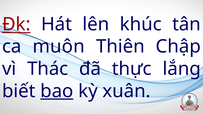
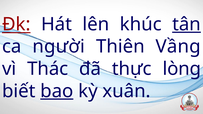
tân underline: none -> present
muôn: muôn -> người
Chập: Chập -> Vầng
lắng: lắng -> lòng
